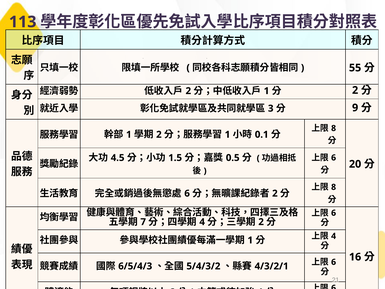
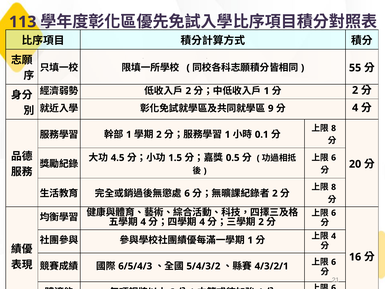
3 at (271, 108): 3 -> 9
9 at (355, 108): 9 -> 4
7 at (143, 222): 7 -> 4
